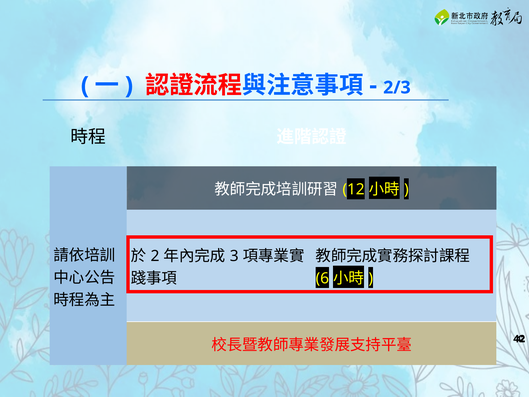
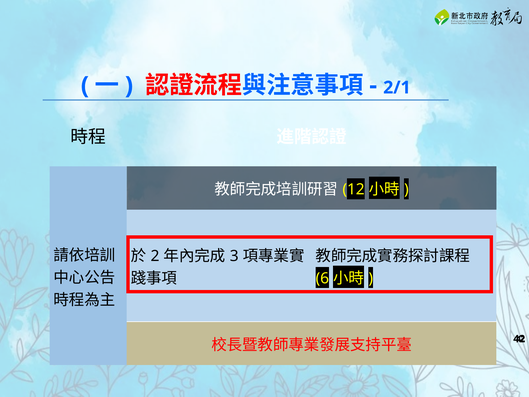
2/3: 2/3 -> 2/1
